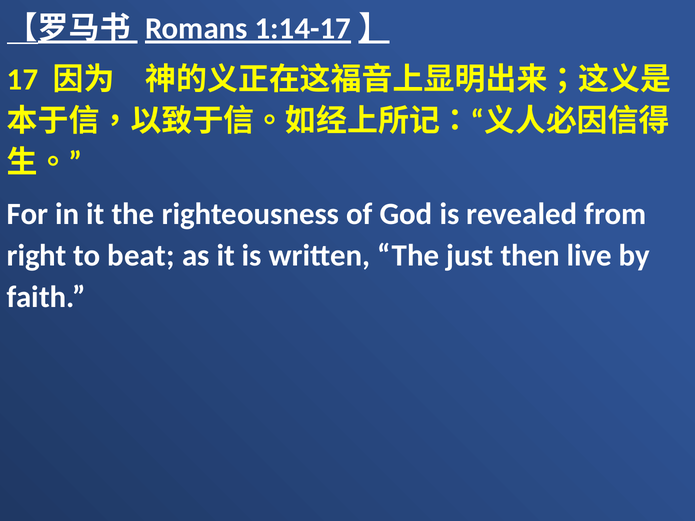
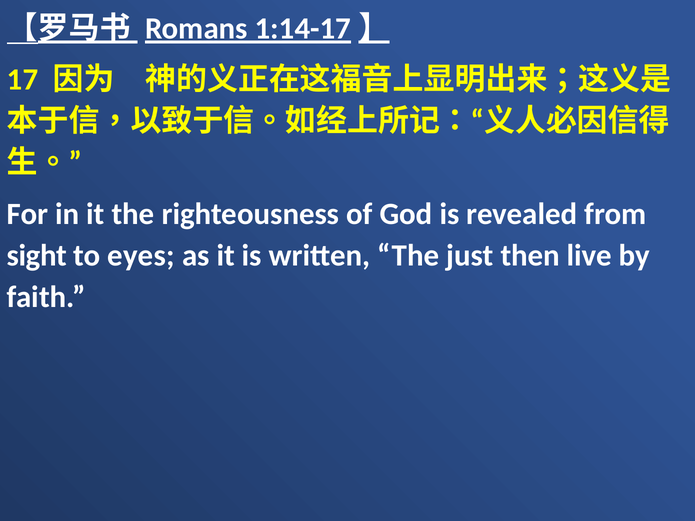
right: right -> sight
beat: beat -> eyes
